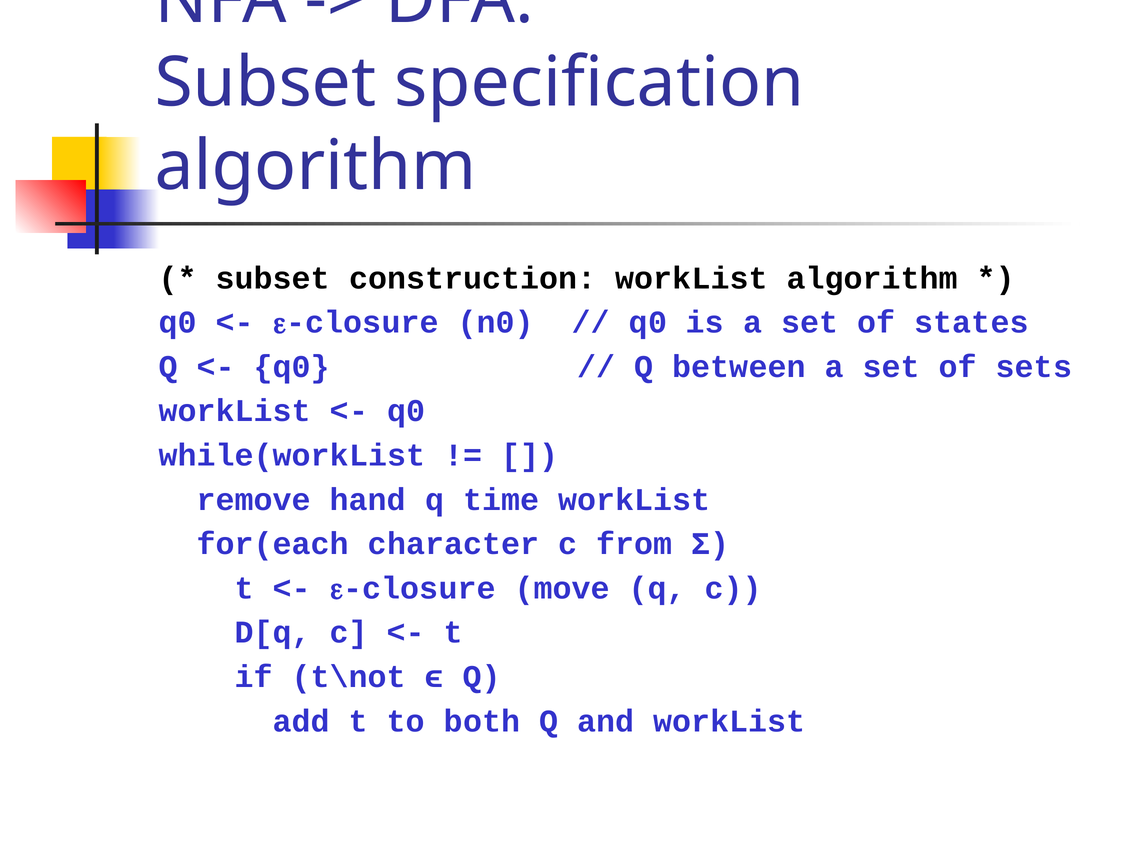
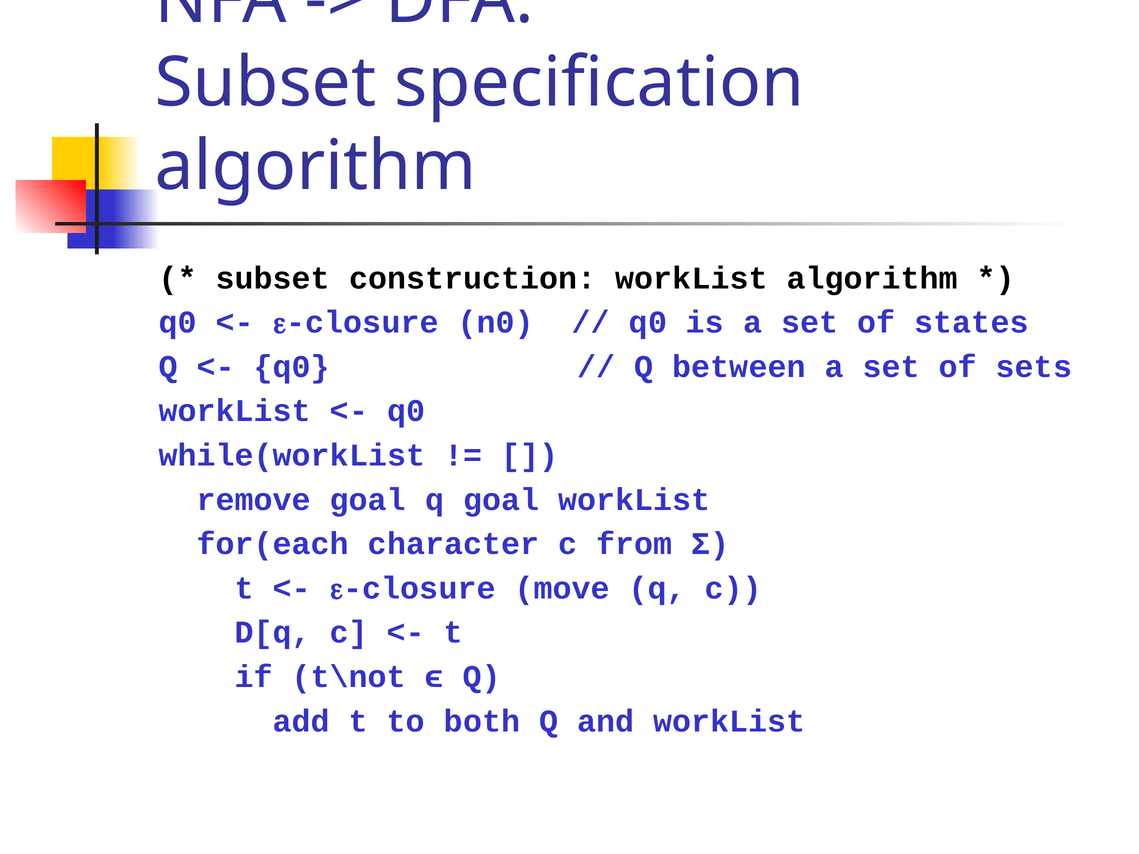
remove hand: hand -> goal
q time: time -> goal
